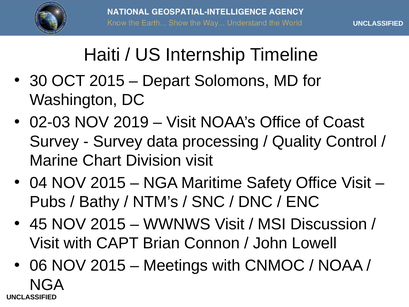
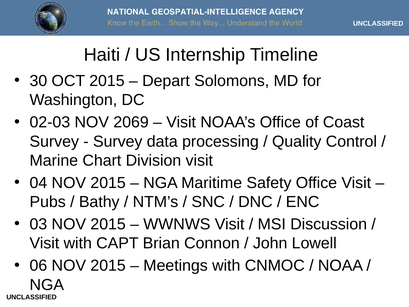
2019: 2019 -> 2069
45: 45 -> 03
